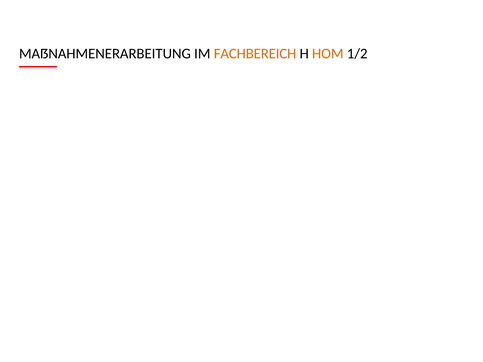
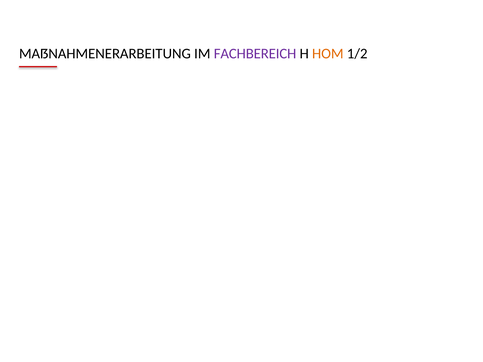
FACHBEREICH colour: orange -> purple
